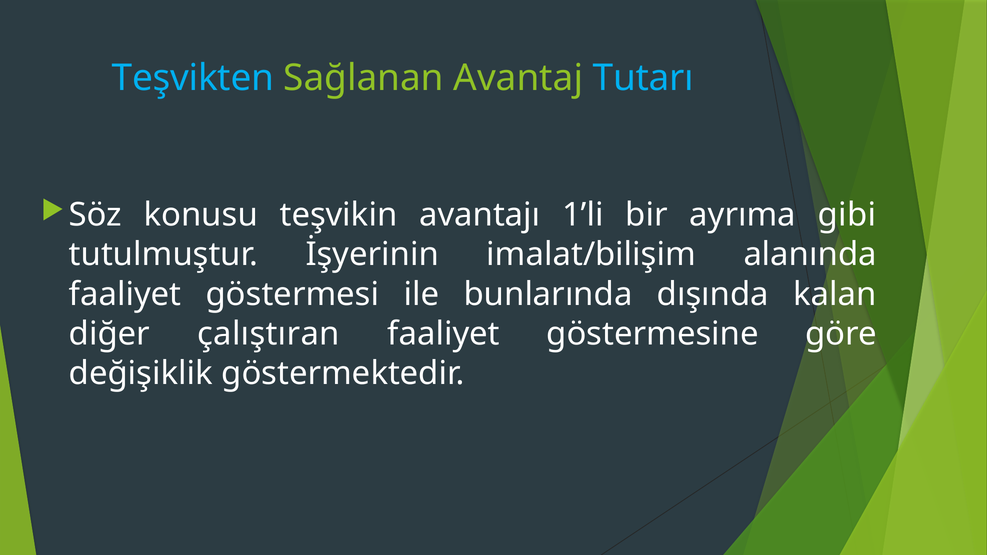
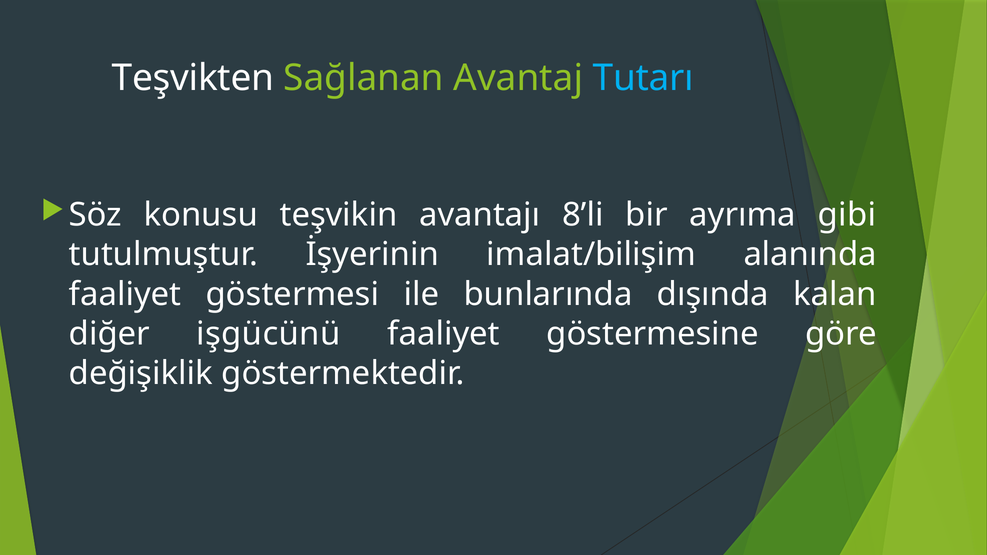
Teşvikten colour: light blue -> white
1’li: 1’li -> 8’li
çalıştıran: çalıştıran -> işgücünü
